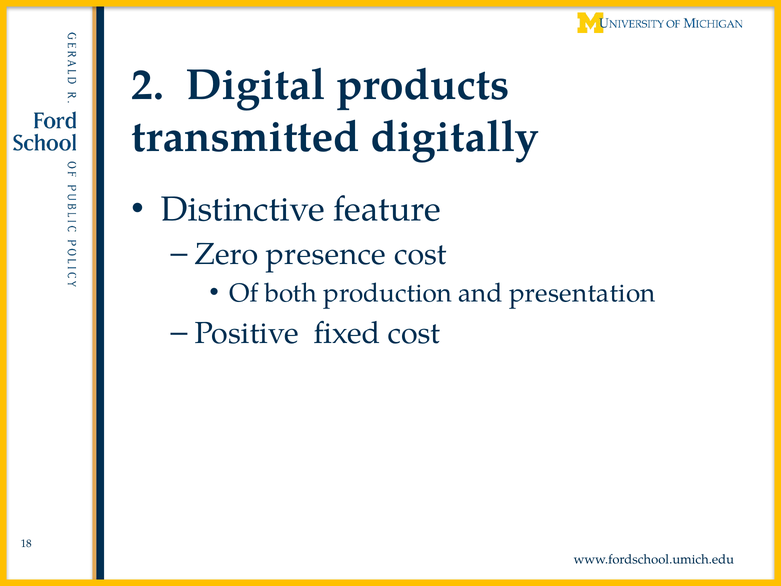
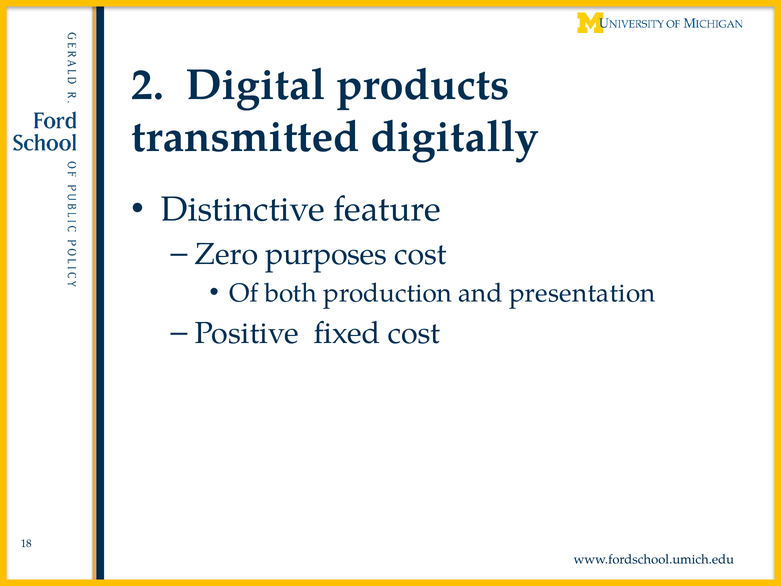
presence: presence -> purposes
